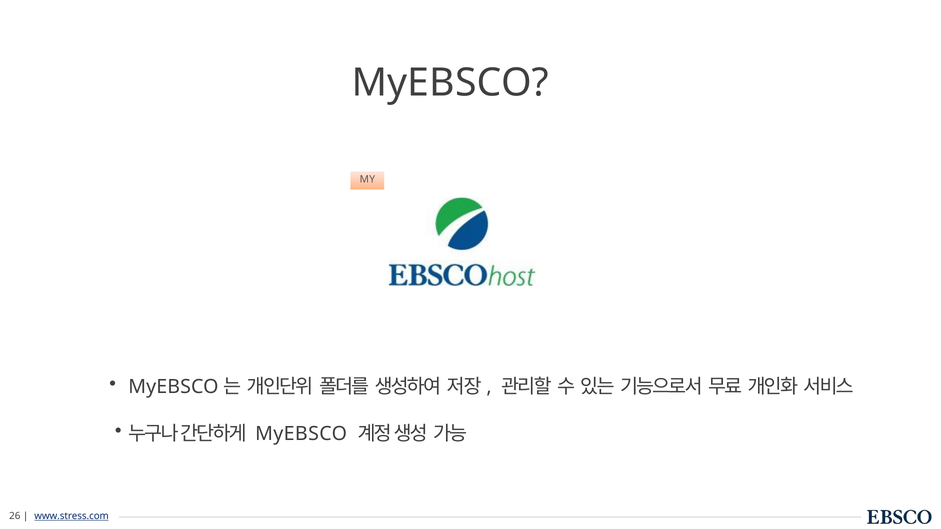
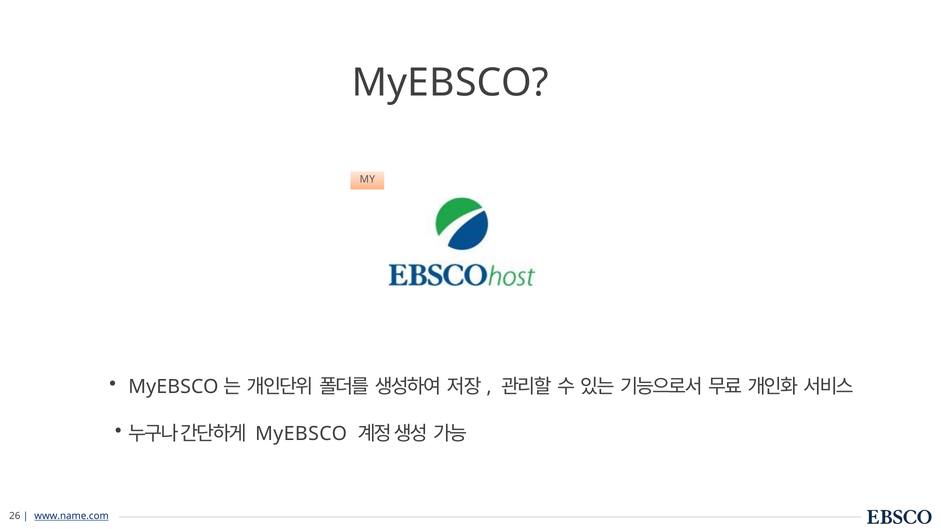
www.stress.com: www.stress.com -> www.name.com
